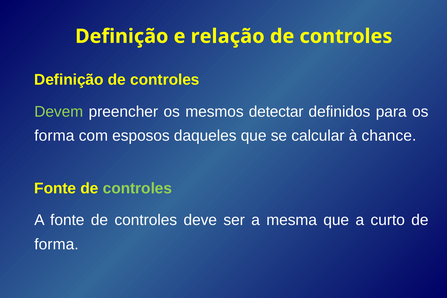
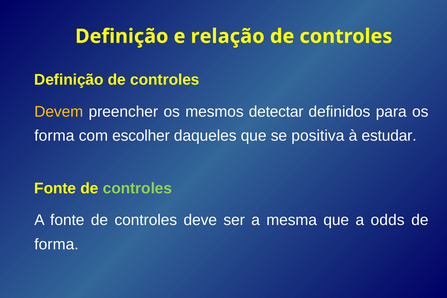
Devem colour: light green -> yellow
esposos: esposos -> escolher
calcular: calcular -> positiva
chance: chance -> estudar
curto: curto -> odds
